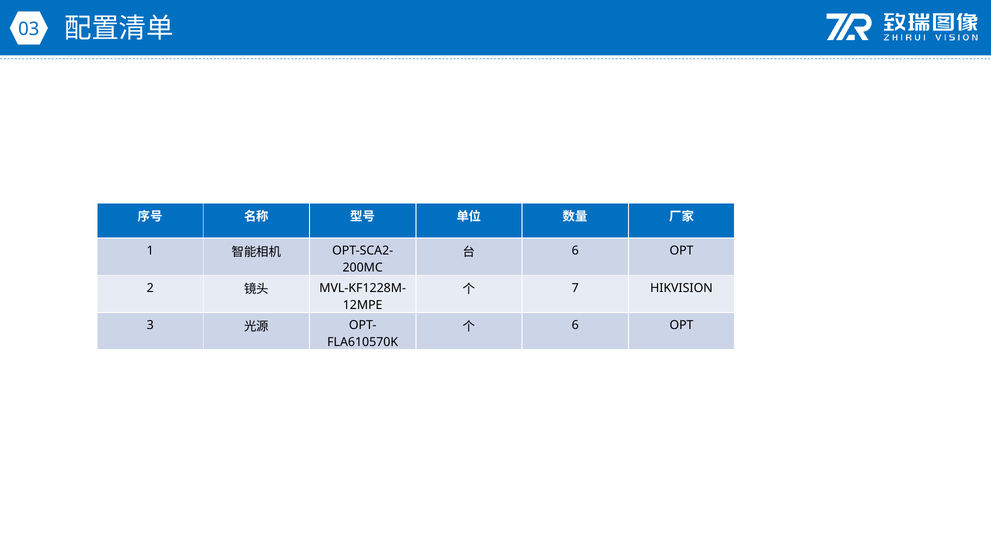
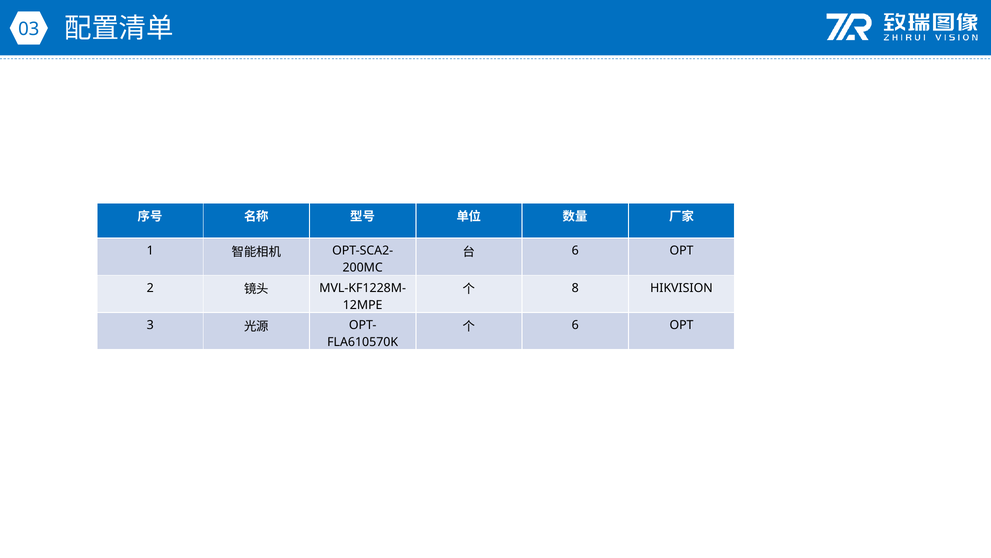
7: 7 -> 8
